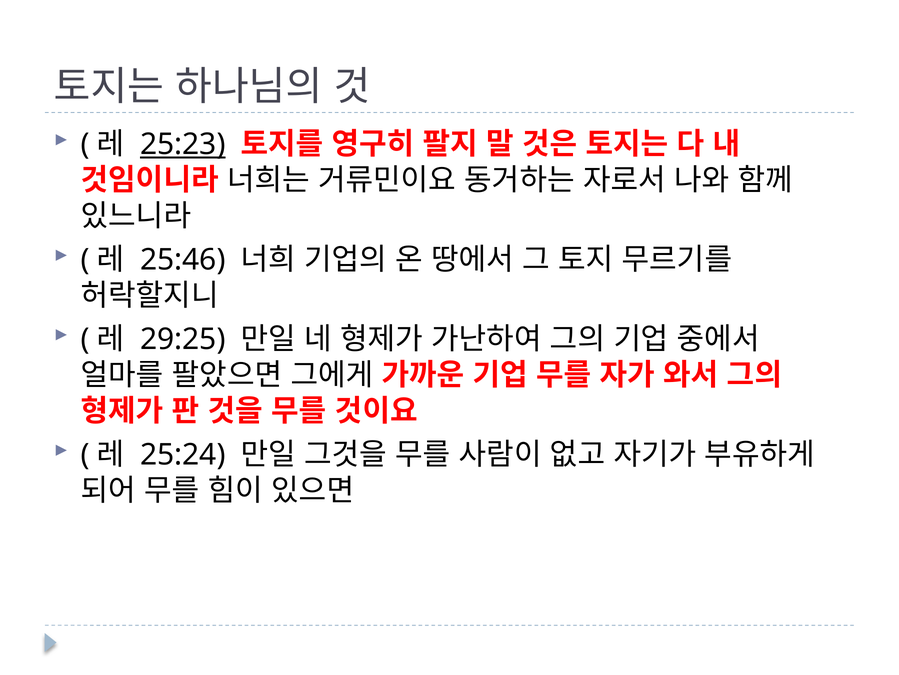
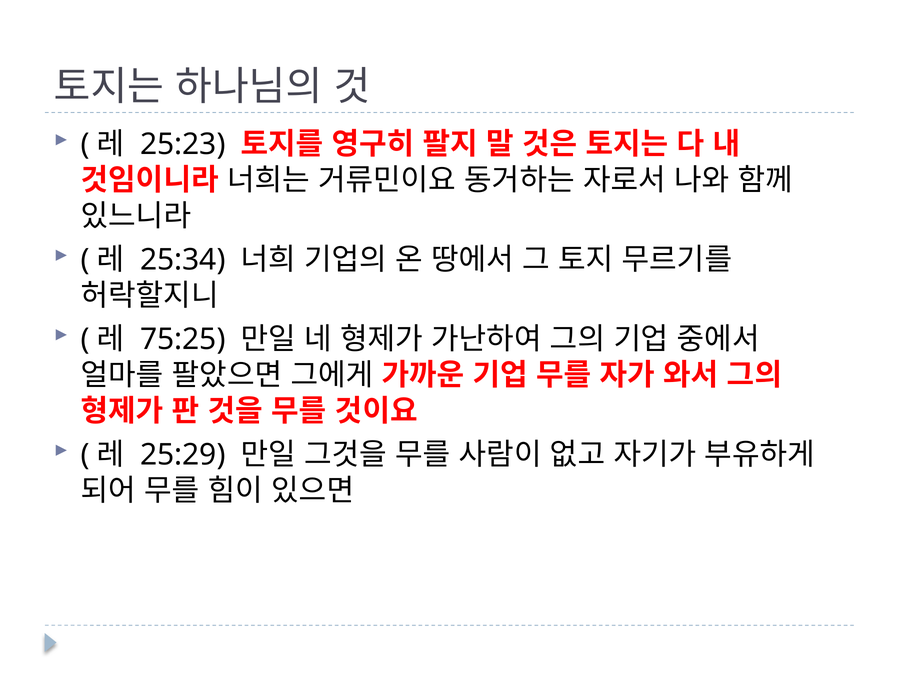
25:23 underline: present -> none
25:46: 25:46 -> 25:34
29:25: 29:25 -> 75:25
25:24: 25:24 -> 25:29
